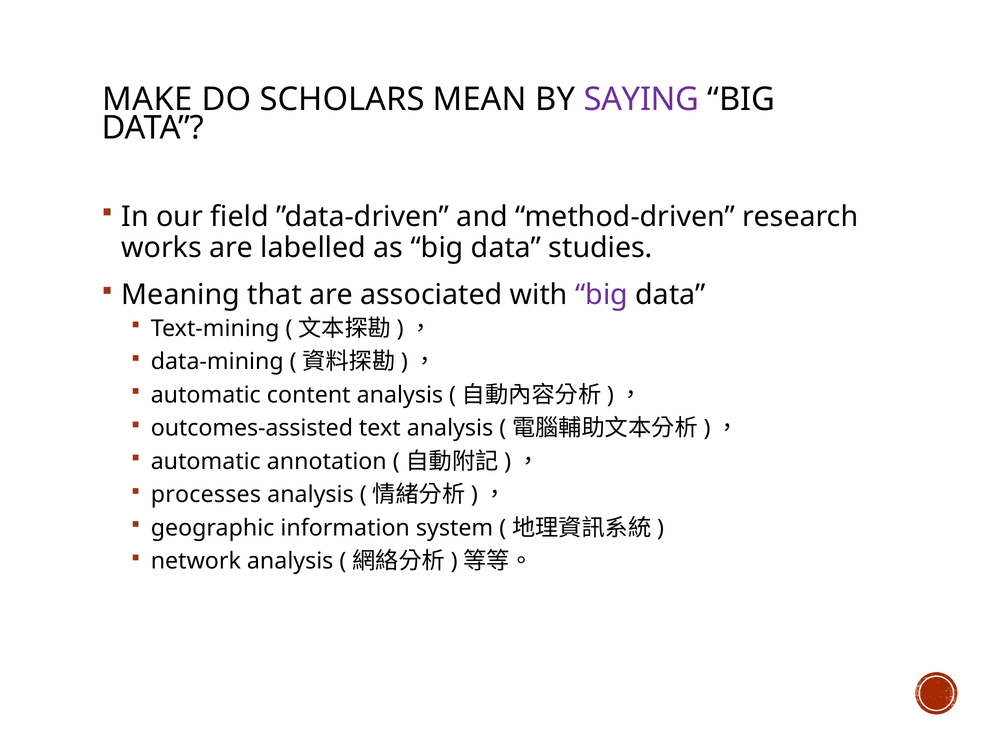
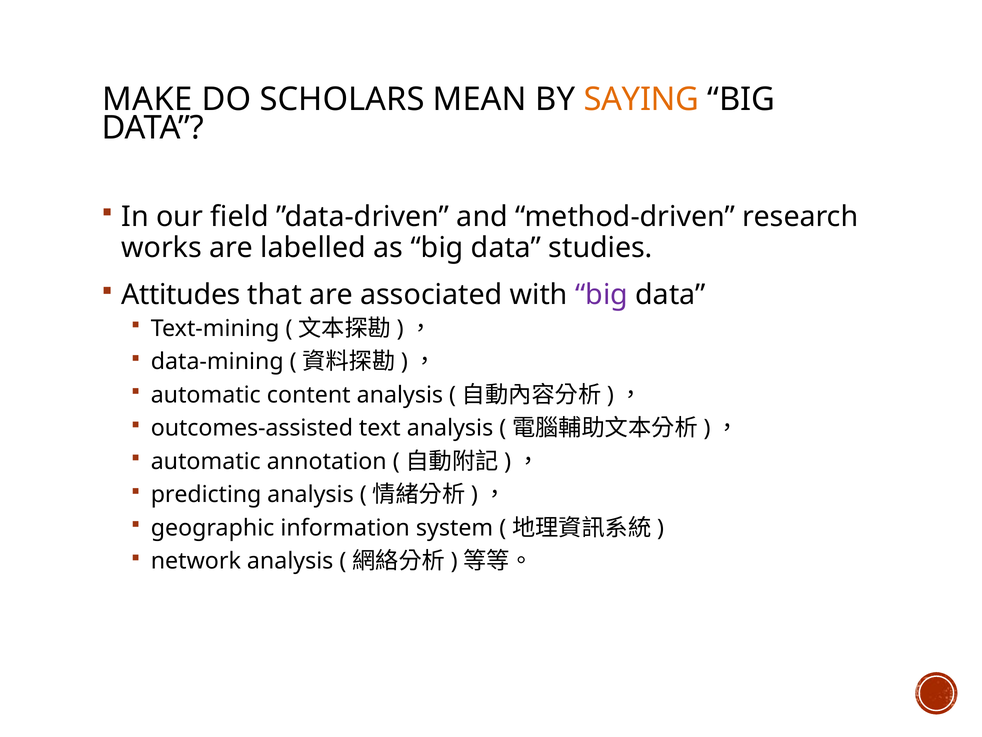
SAYING colour: purple -> orange
Meaning: Meaning -> Attitudes
processes: processes -> predicting
